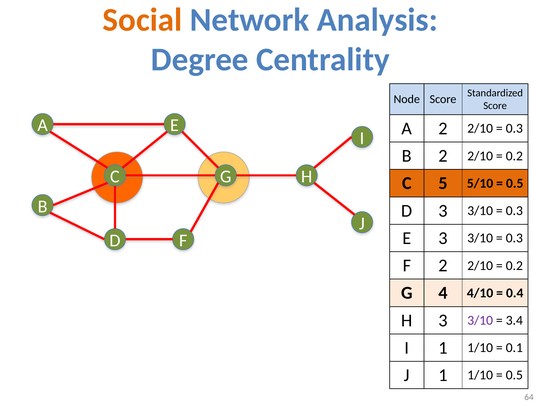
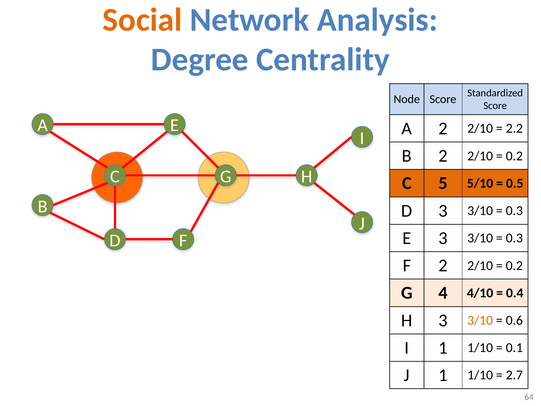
0.3 at (514, 128): 0.3 -> 2.2
3/10 at (480, 320) colour: purple -> orange
3.4: 3.4 -> 0.6
0.5 at (514, 375): 0.5 -> 2.7
